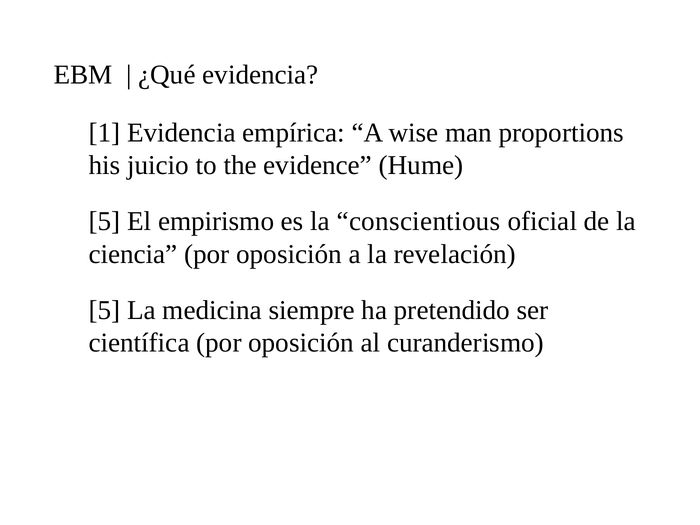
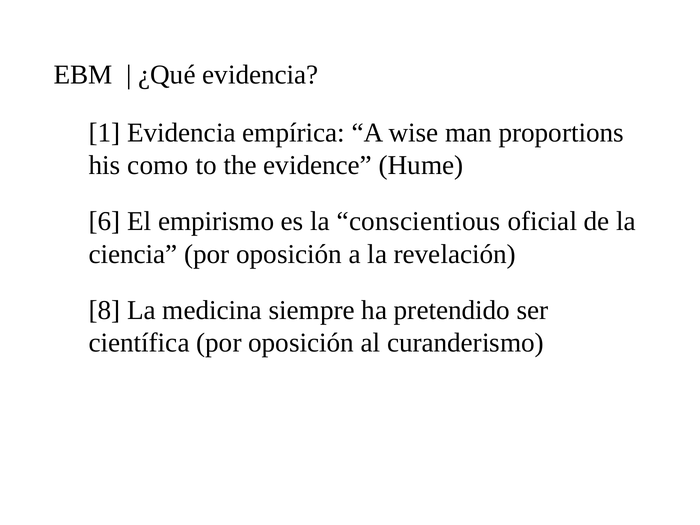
juicio: juicio -> como
5 at (105, 221): 5 -> 6
5 at (105, 310): 5 -> 8
